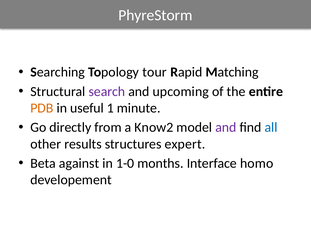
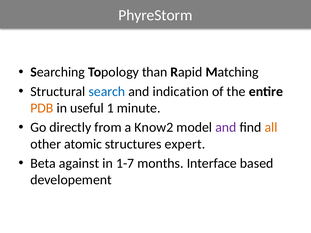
tour: tour -> than
search colour: purple -> blue
upcoming: upcoming -> indication
all colour: blue -> orange
results: results -> atomic
1-0: 1-0 -> 1-7
homo: homo -> based
